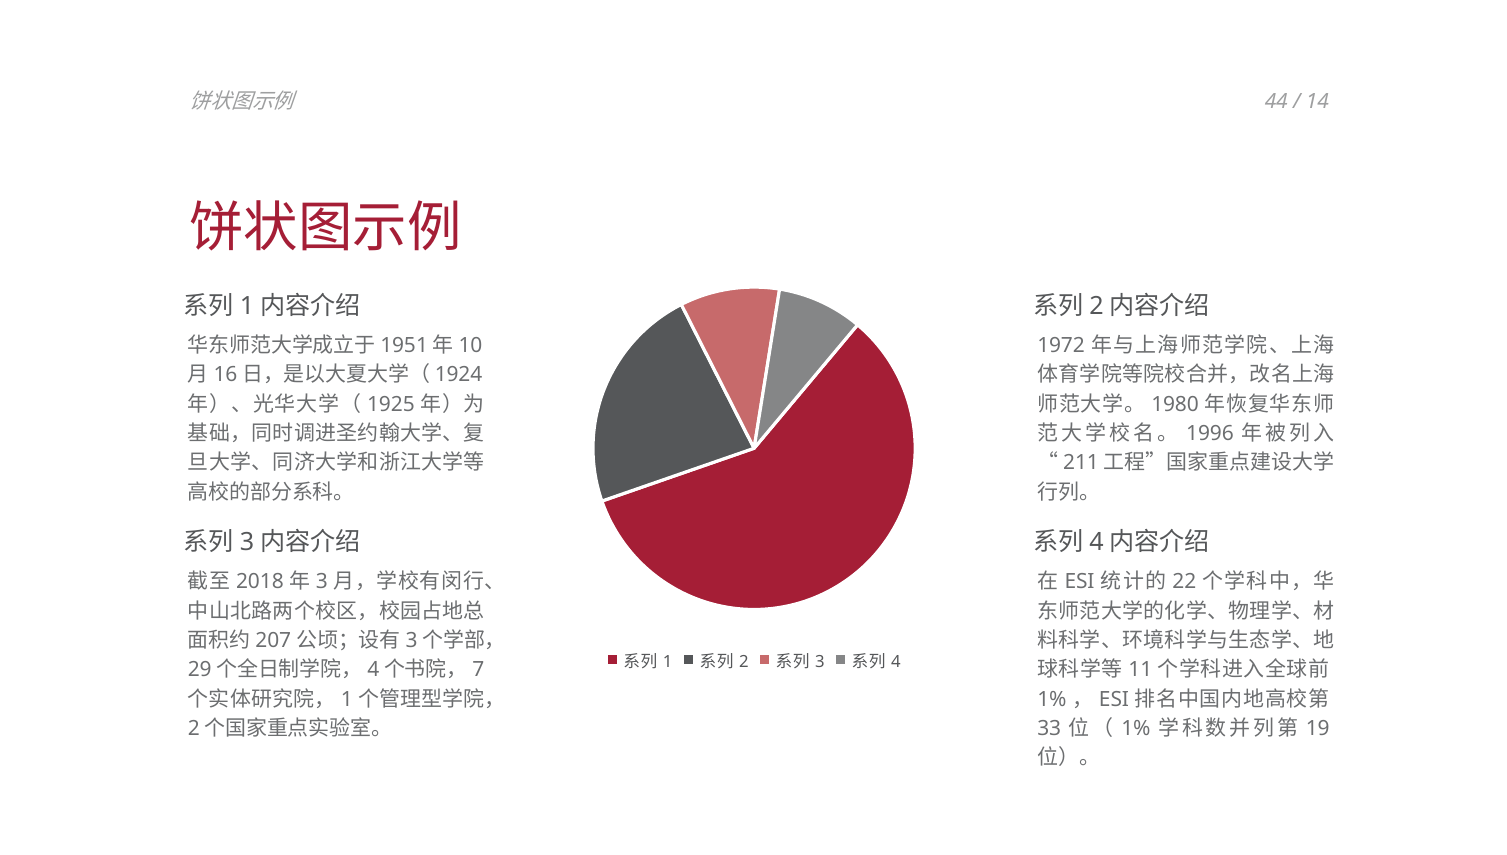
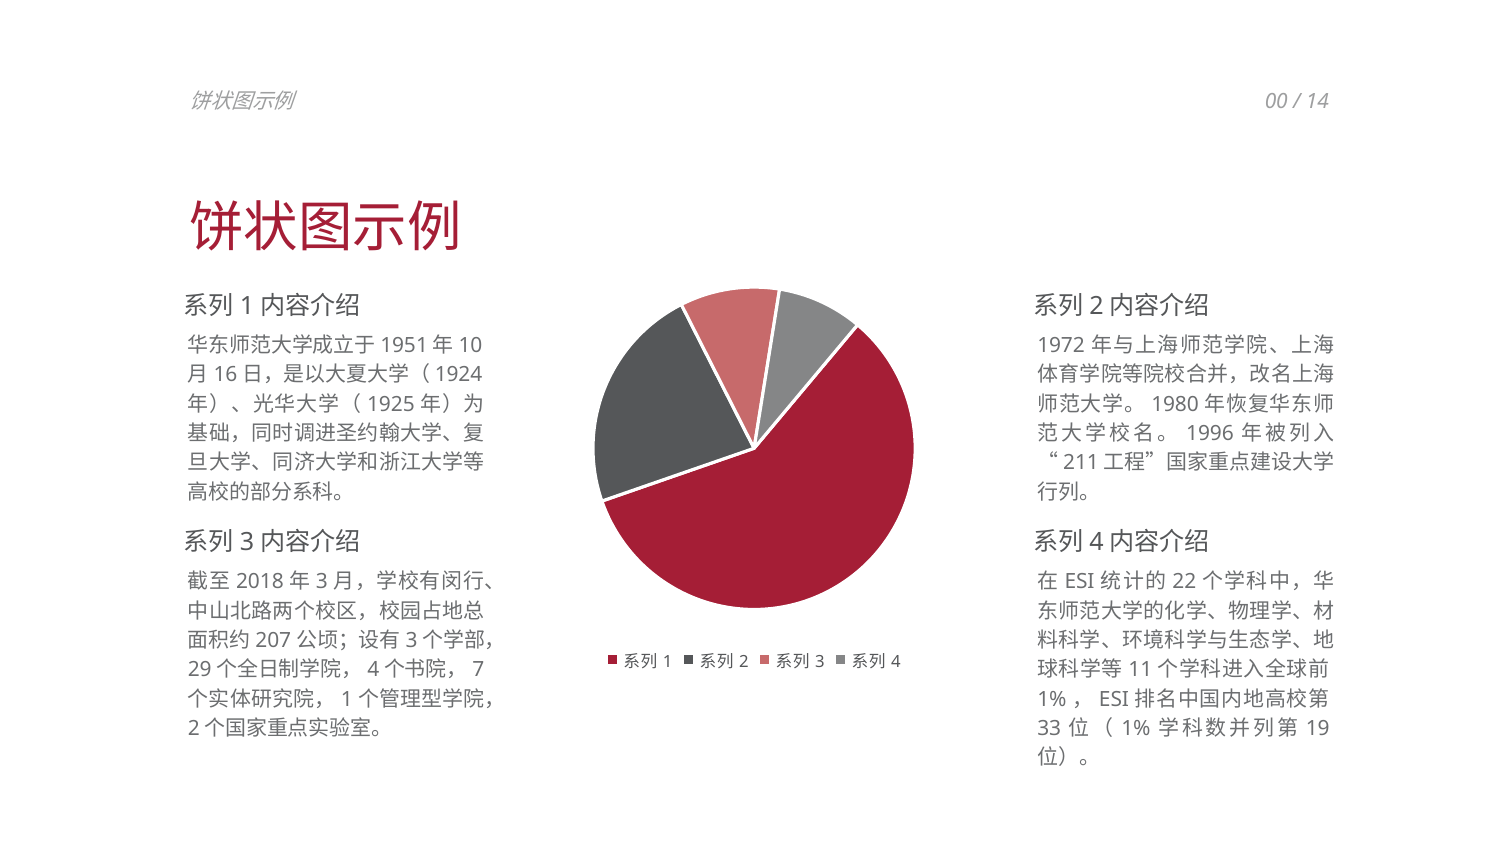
44: 44 -> 00
